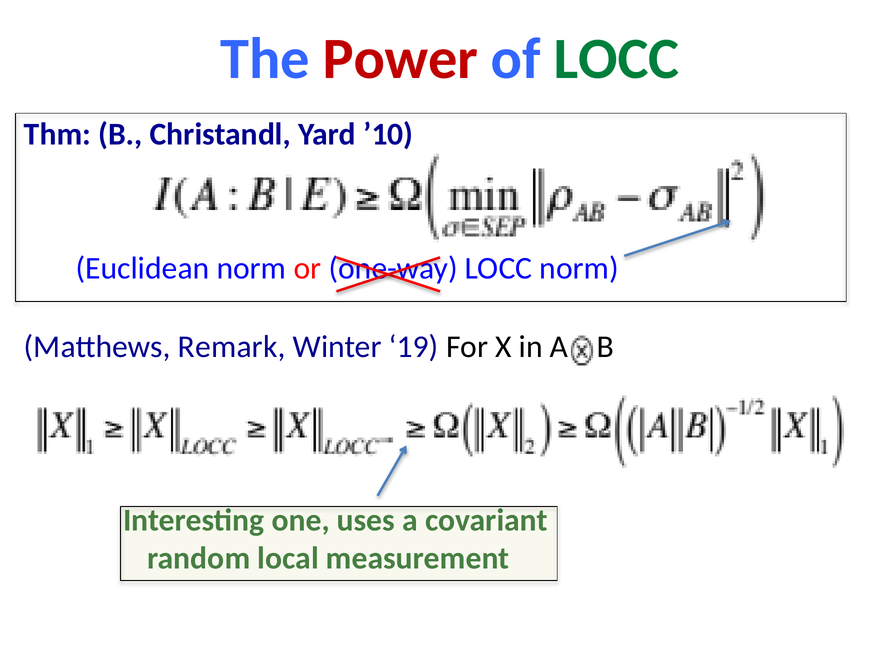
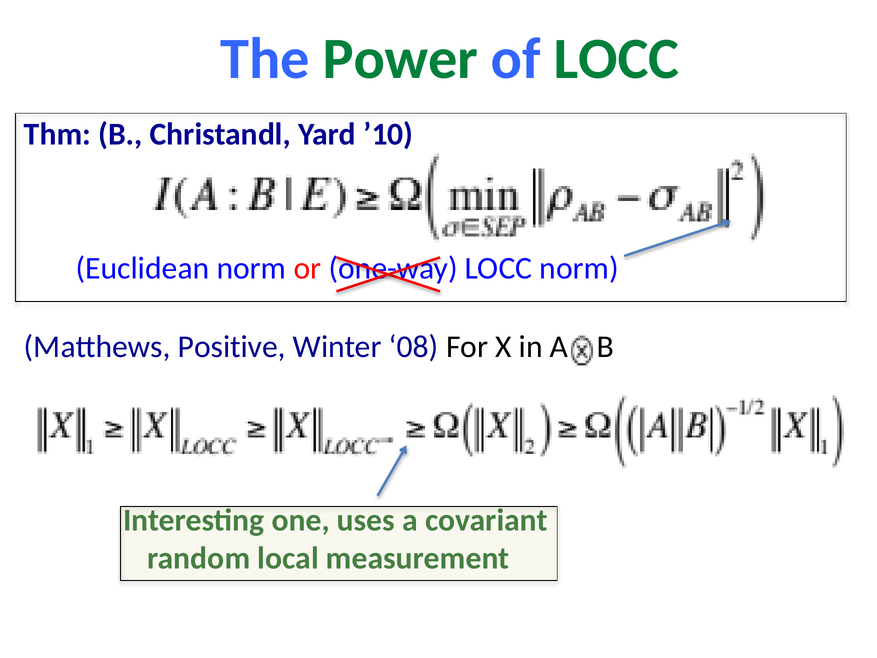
Power colour: red -> green
Remark: Remark -> Positive
19: 19 -> 08
